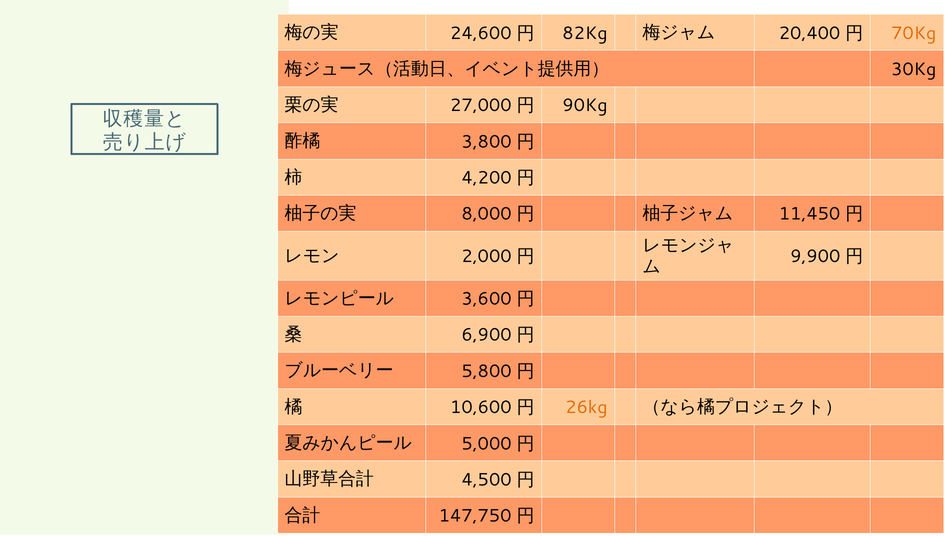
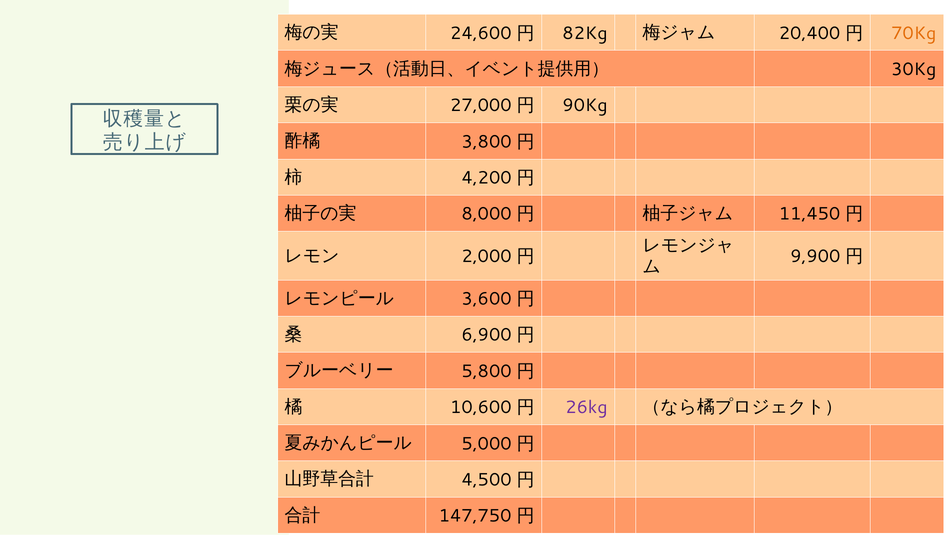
26kg colour: orange -> purple
